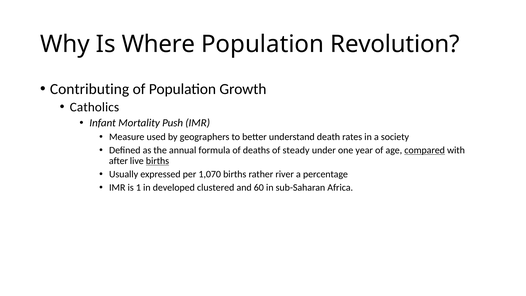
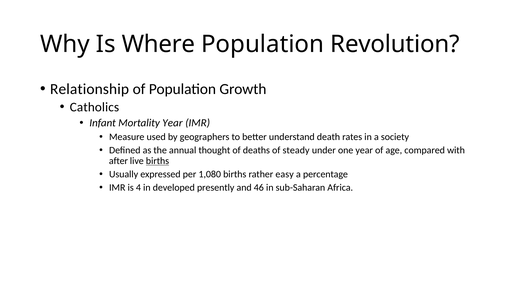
Contributing: Contributing -> Relationship
Mortality Push: Push -> Year
formula: formula -> thought
compared underline: present -> none
1,070: 1,070 -> 1,080
river: river -> easy
1: 1 -> 4
clustered: clustered -> presently
60: 60 -> 46
